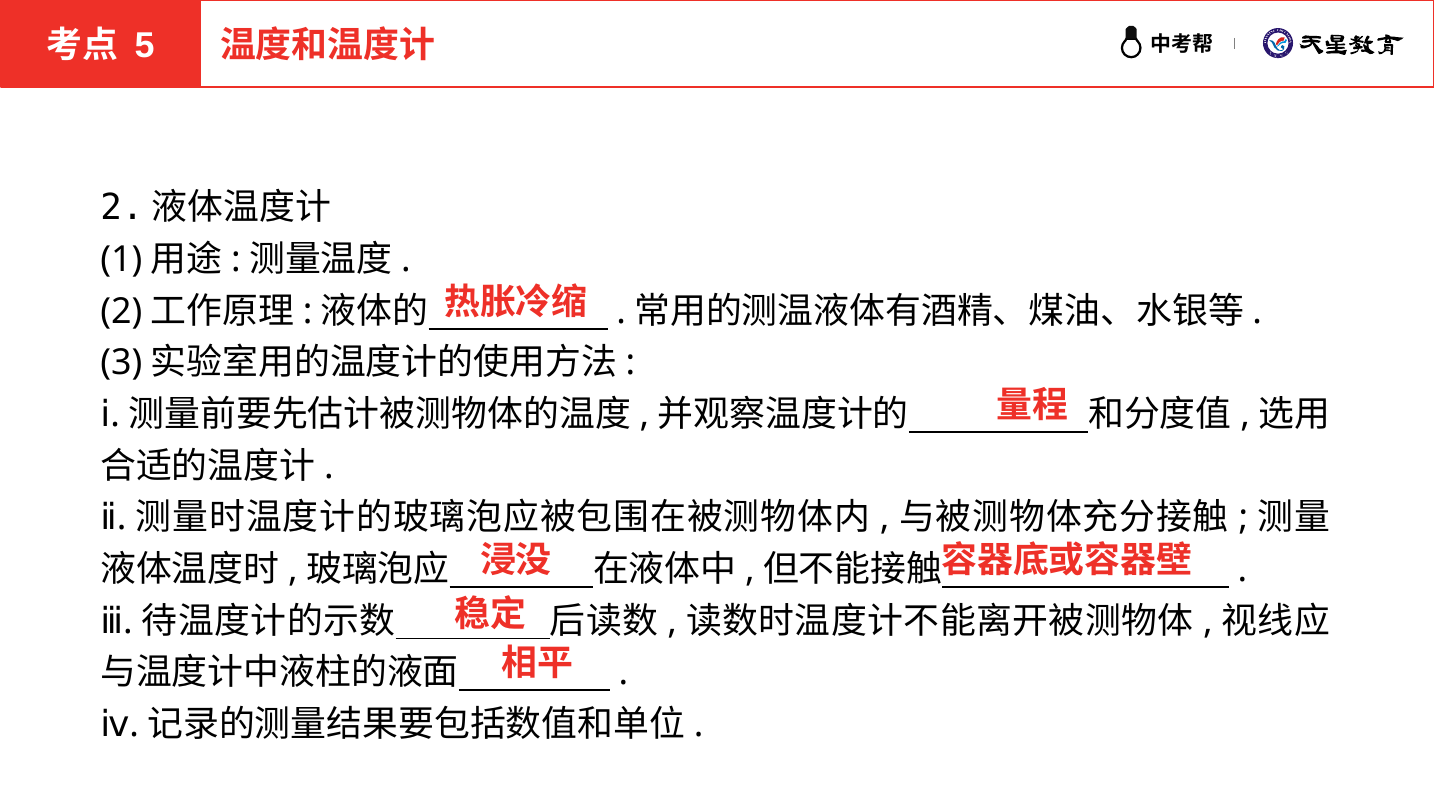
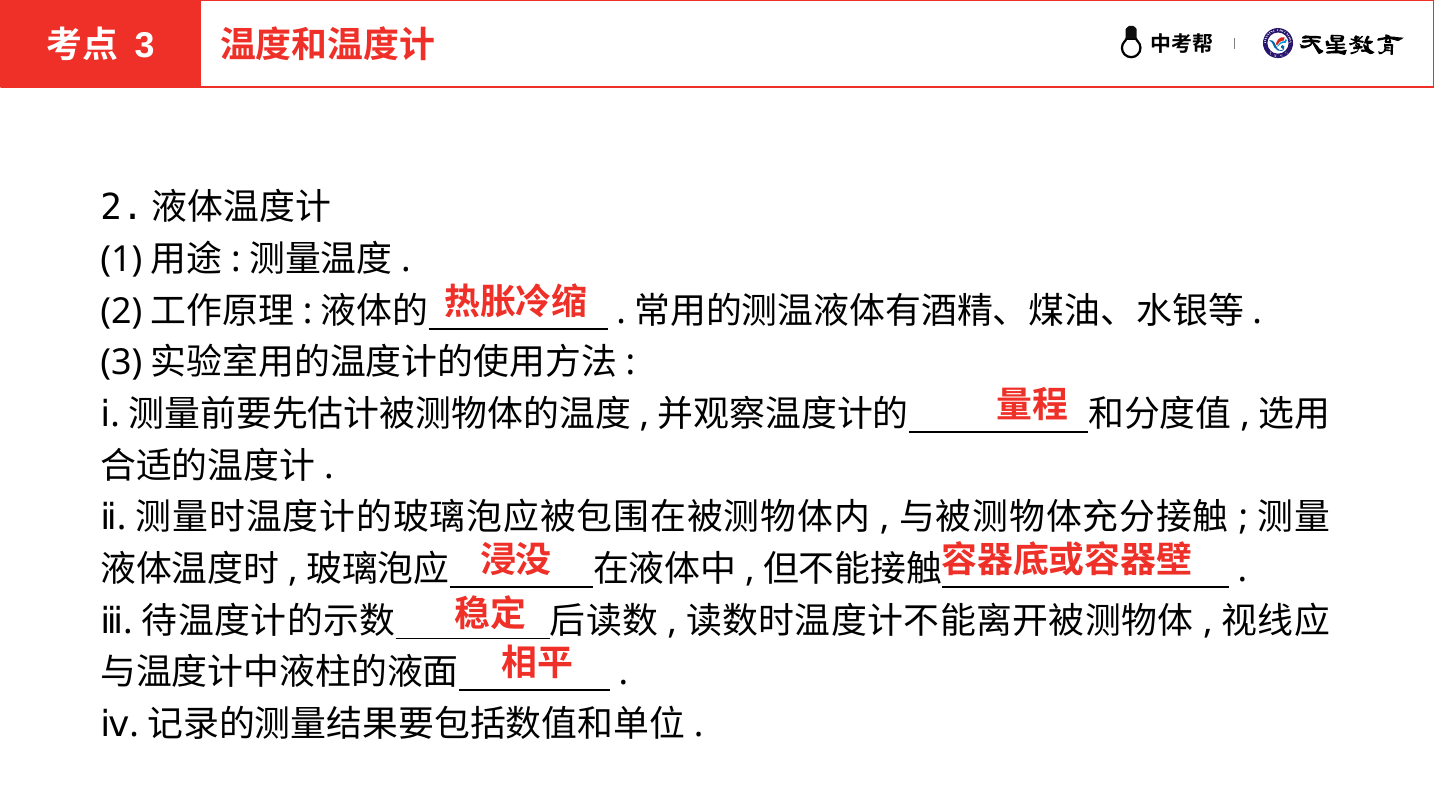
5 at (145, 46): 5 -> 3
